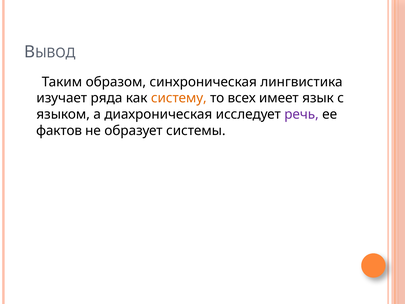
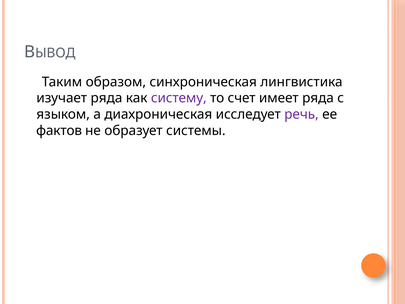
систему colour: orange -> purple
всех: всех -> счет
имеет язык: язык -> ряда
